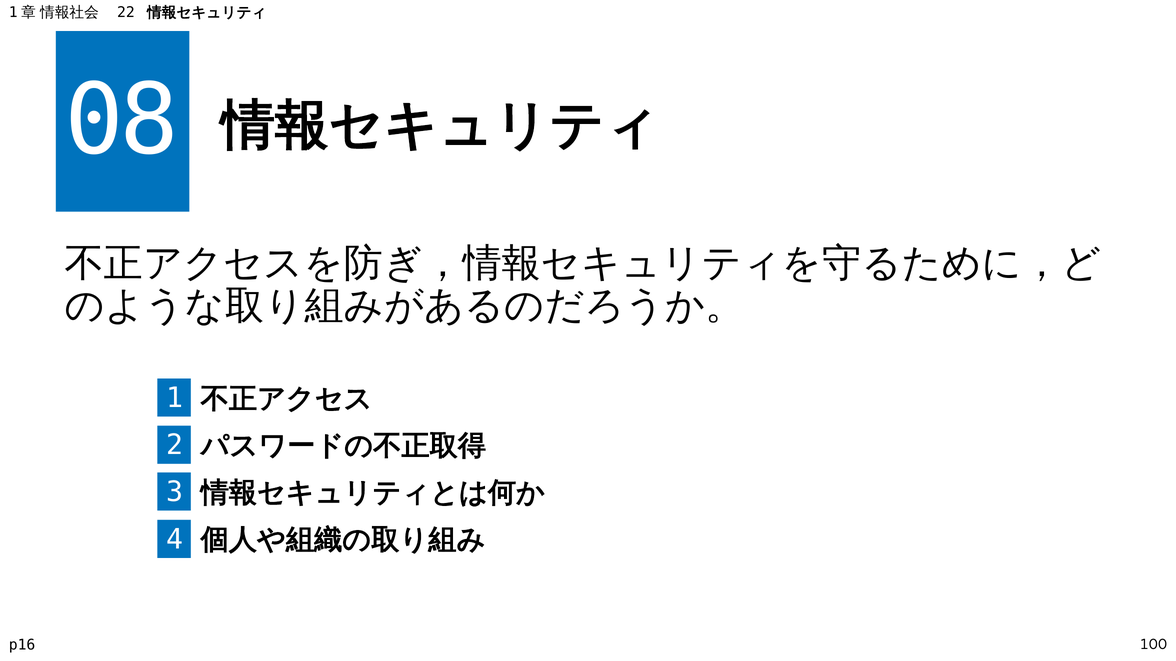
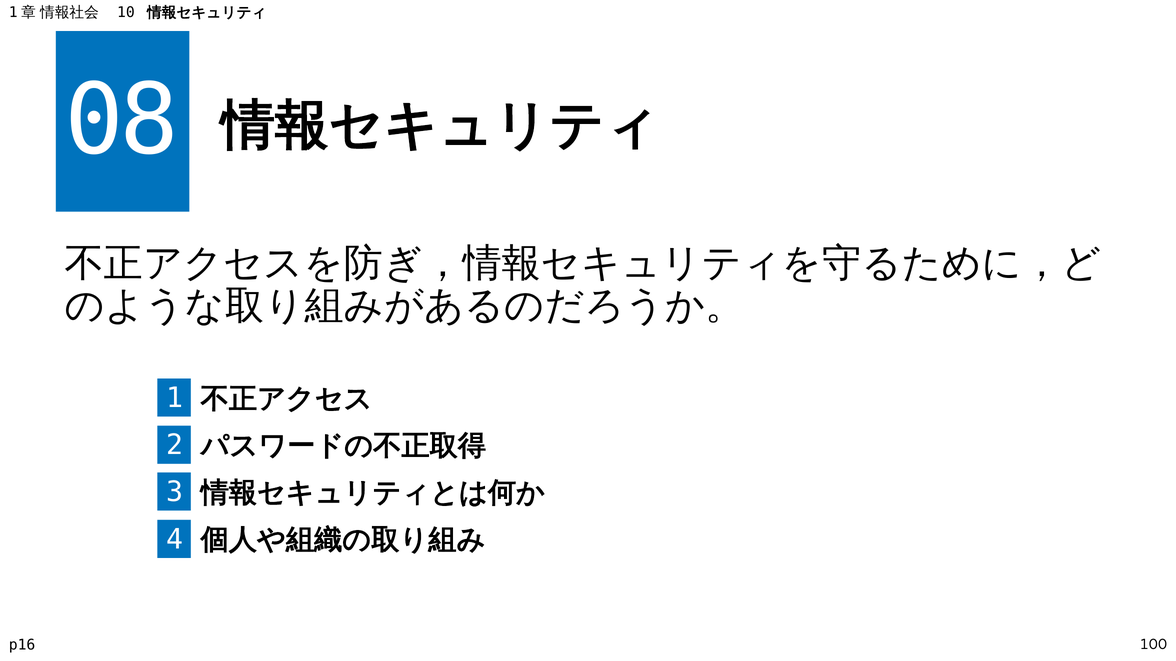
22: 22 -> 10
